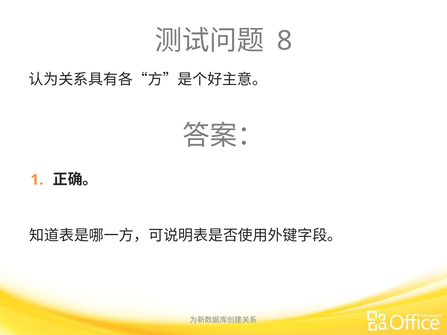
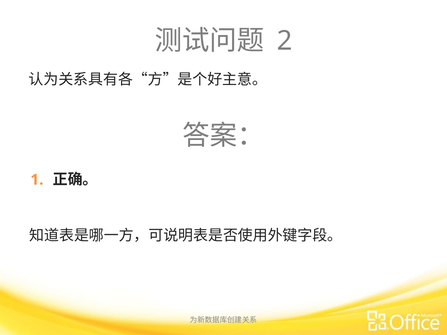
8: 8 -> 2
